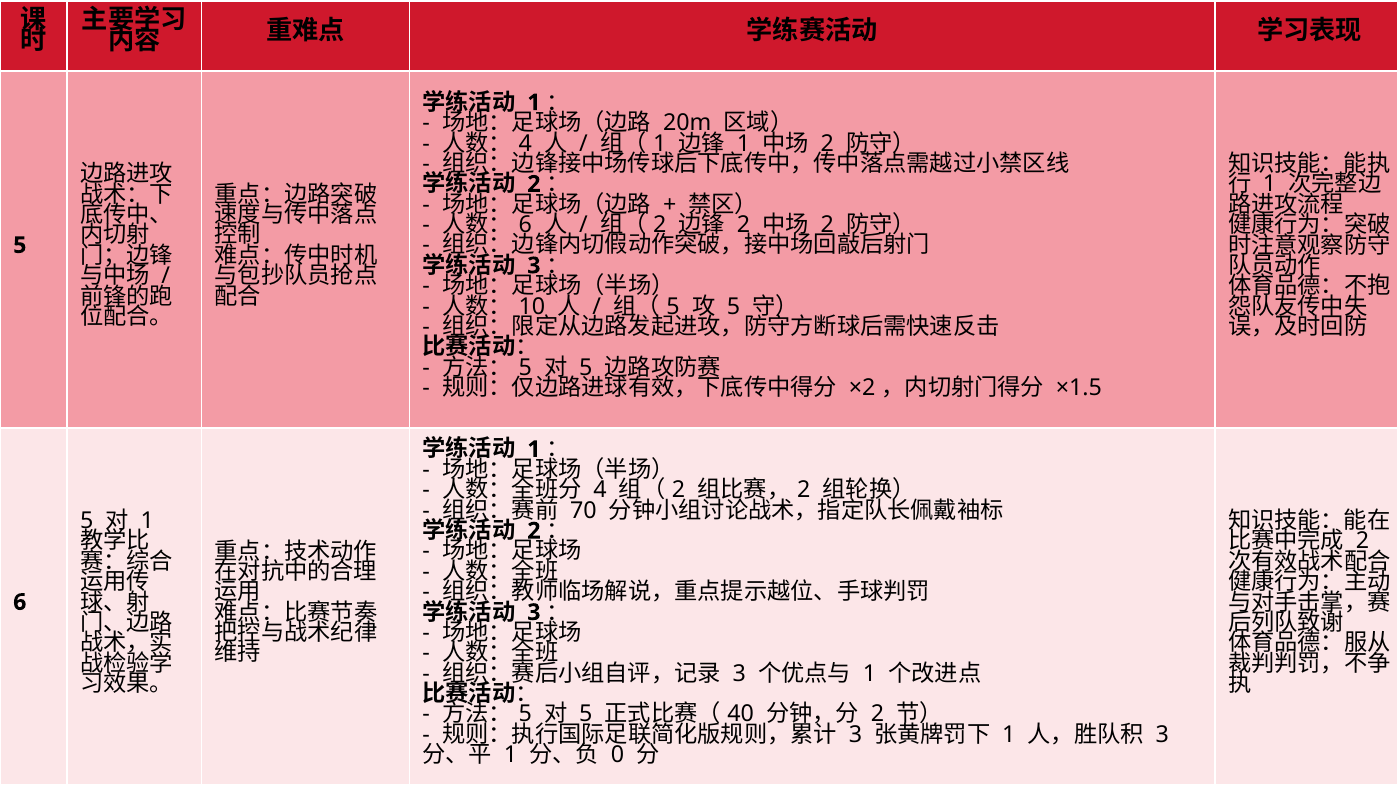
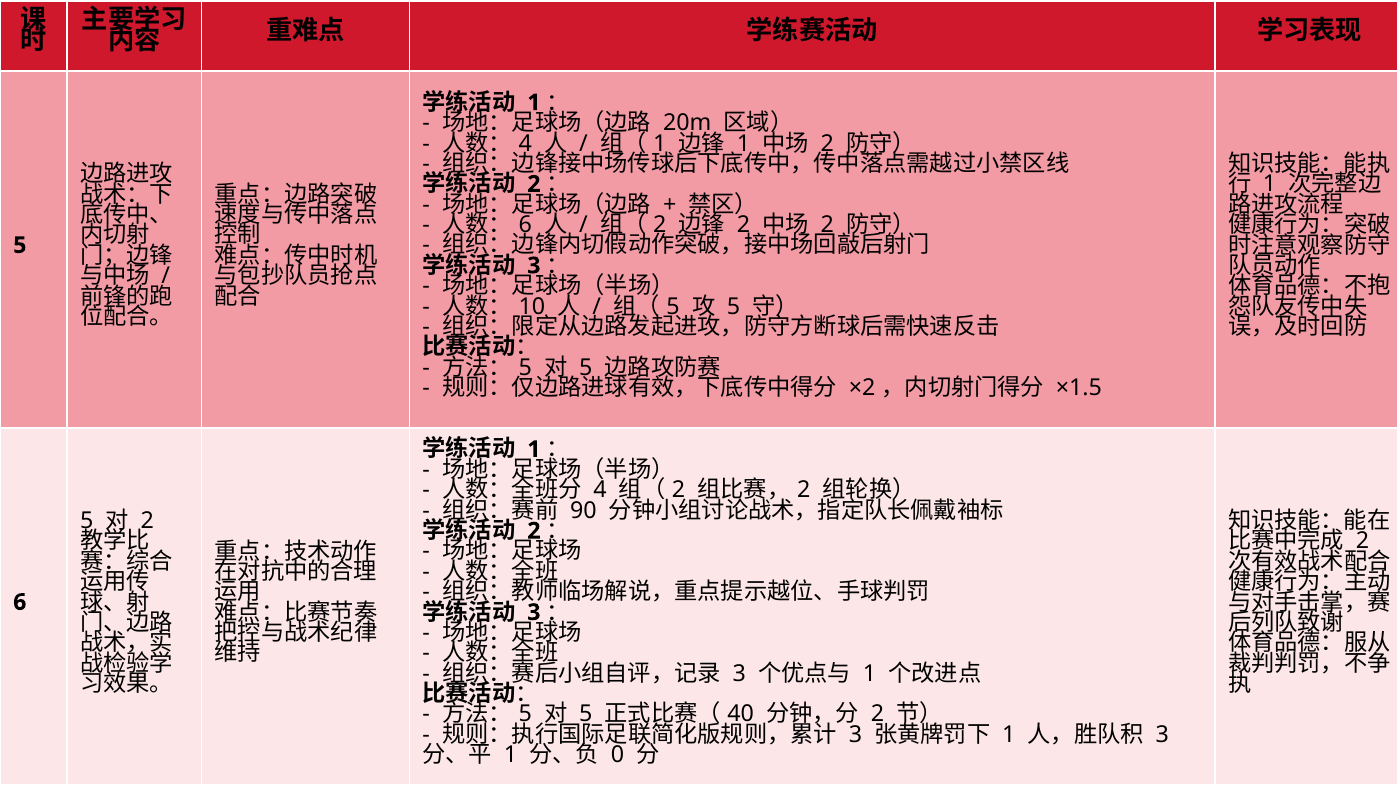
70: 70 -> 90
1 at (147, 521): 1 -> 2
